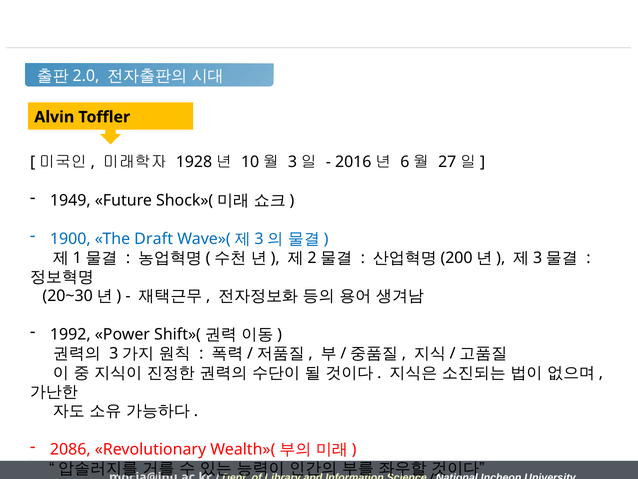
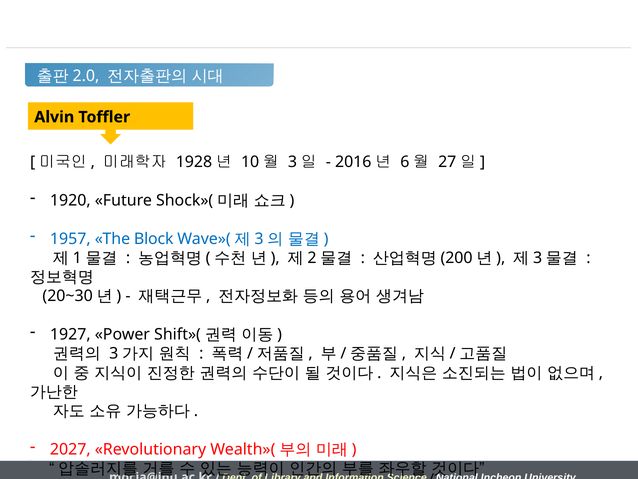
1949: 1949 -> 1920
1900: 1900 -> 1957
Draft: Draft -> Block
1992: 1992 -> 1927
2086: 2086 -> 2027
